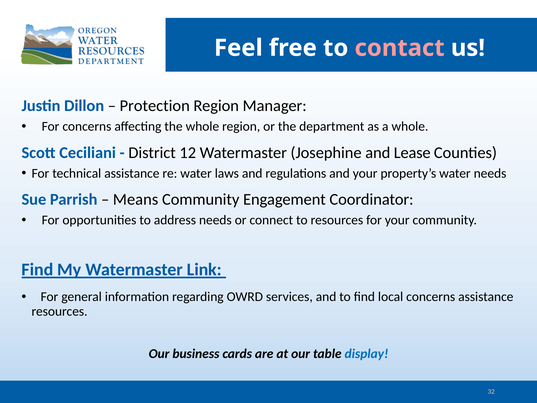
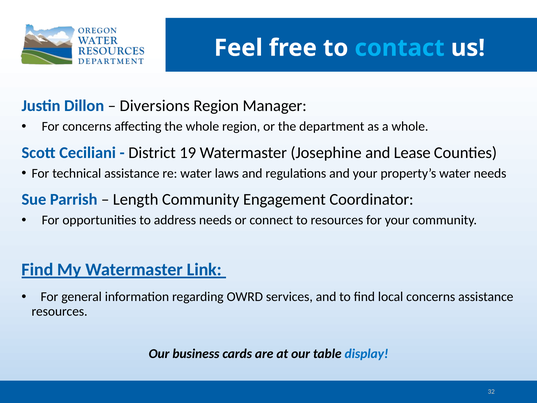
contact colour: pink -> light blue
Protection: Protection -> Diversions
12: 12 -> 19
Means: Means -> Length
